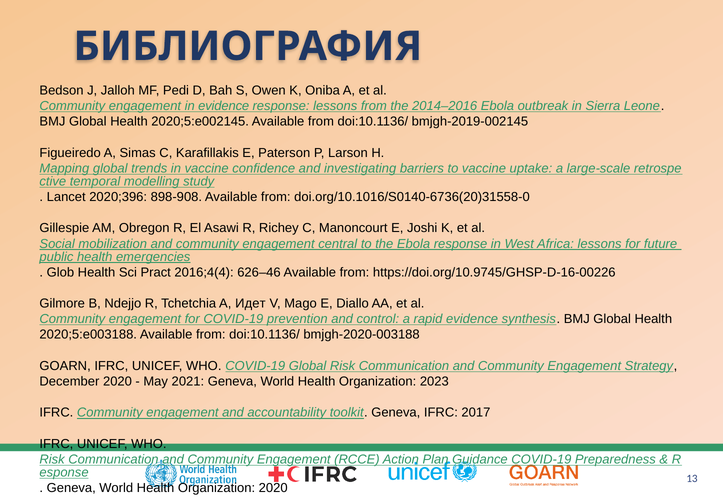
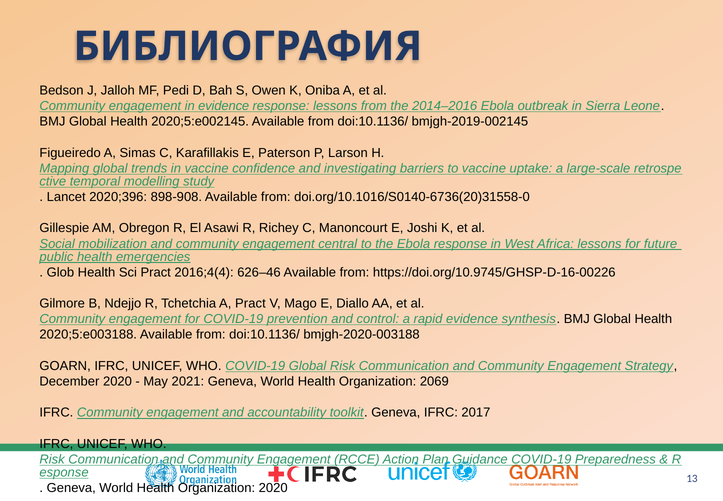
A Идет: Идет -> Pract
2023: 2023 -> 2069
